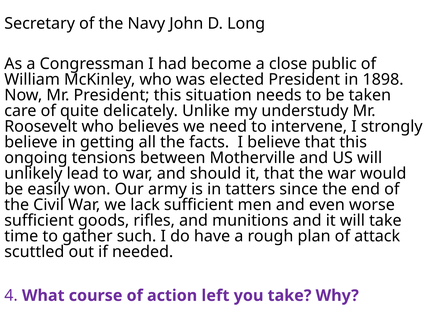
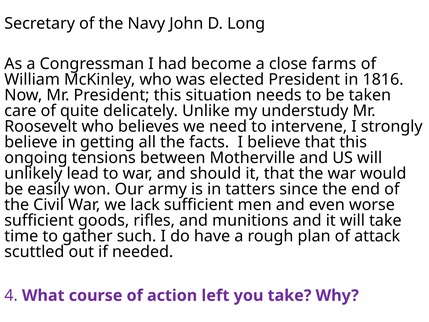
public: public -> farms
1898: 1898 -> 1816
